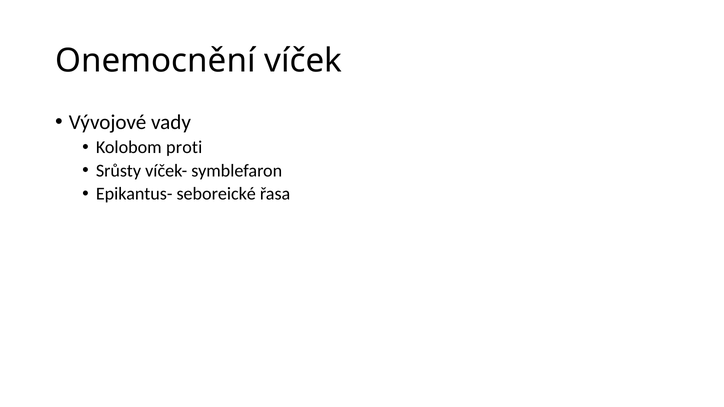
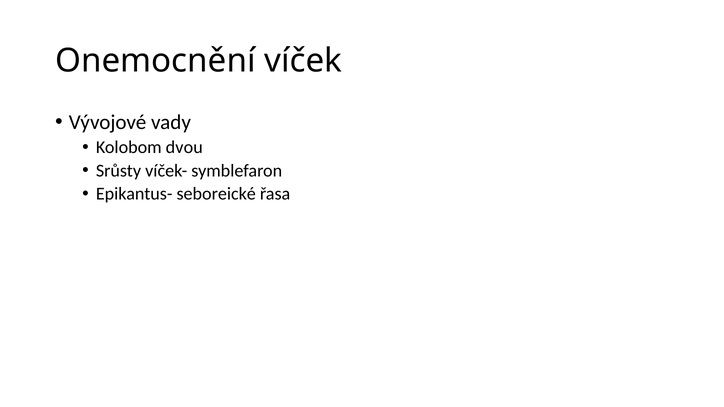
proti: proti -> dvou
